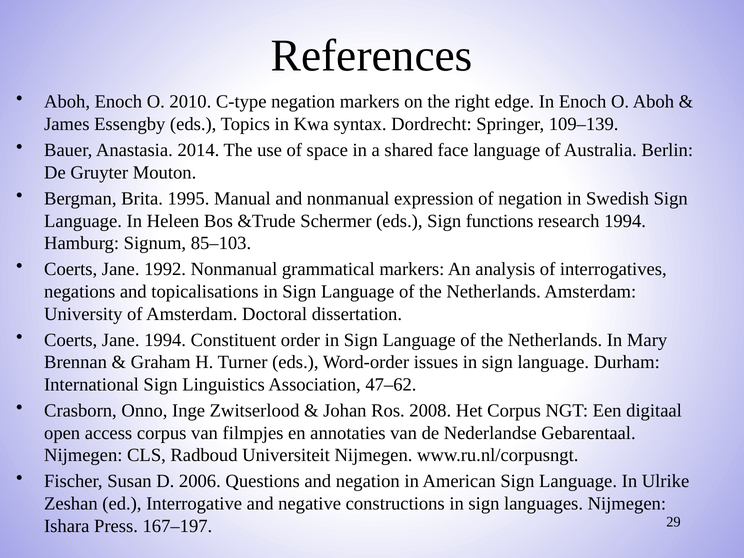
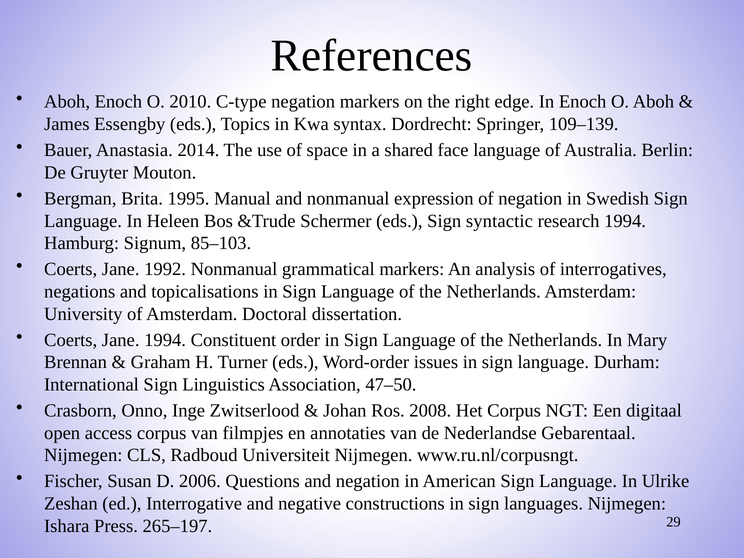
functions: functions -> syntactic
47–62: 47–62 -> 47–50
167–197: 167–197 -> 265–197
